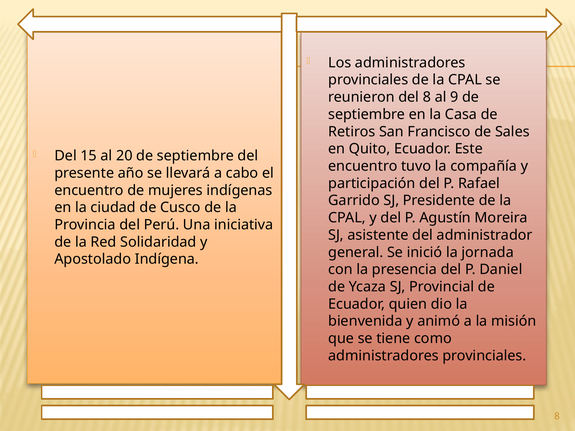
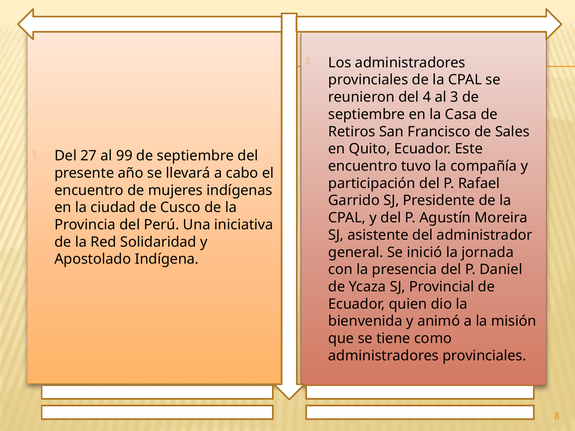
del 8: 8 -> 4
9: 9 -> 3
15: 15 -> 27
20: 20 -> 99
